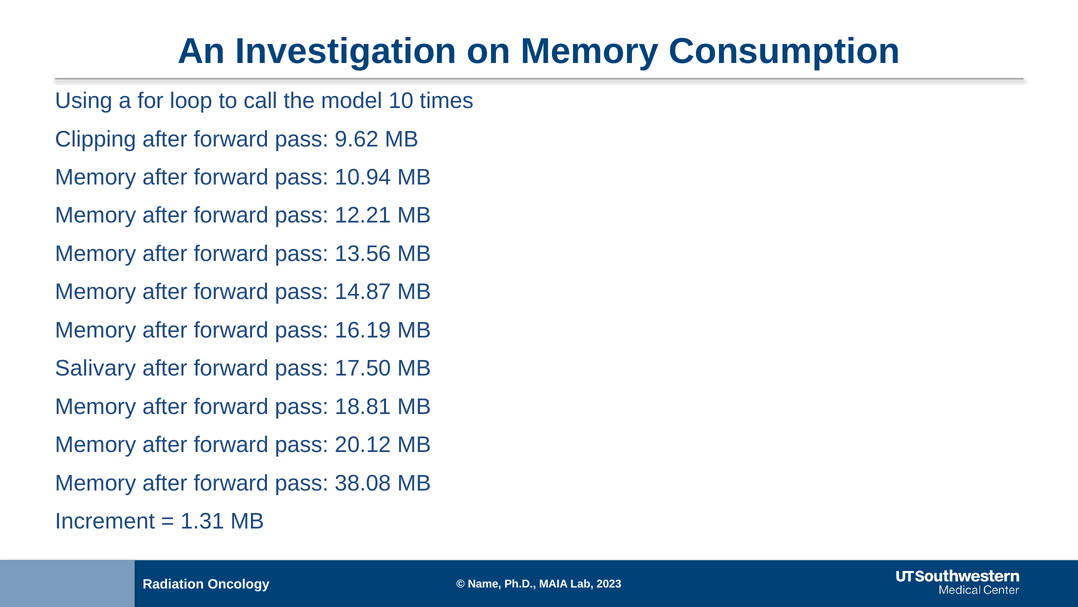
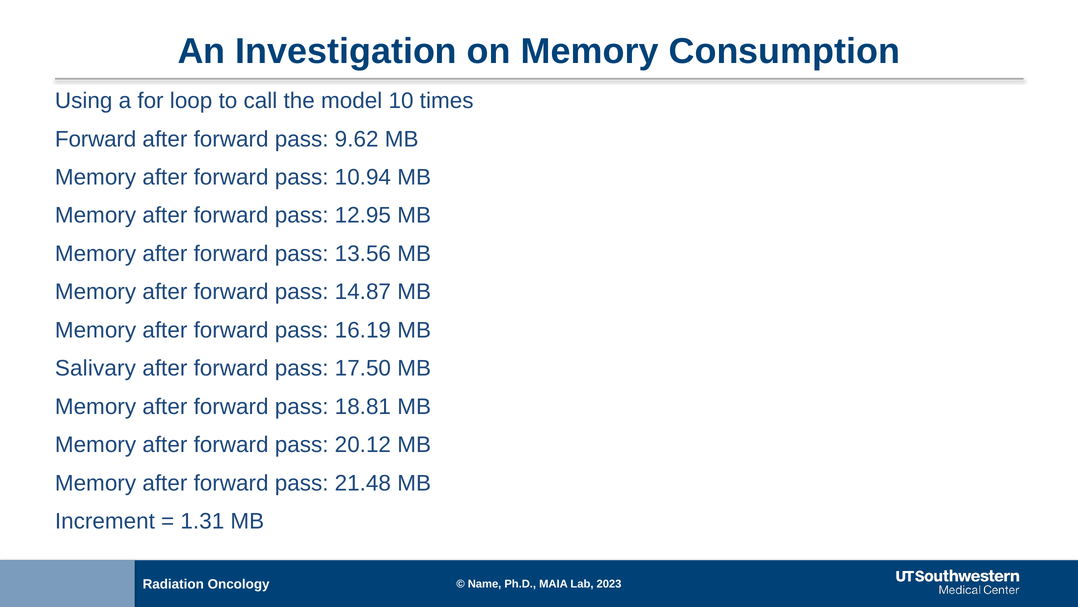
Clipping at (96, 139): Clipping -> Forward
12.21: 12.21 -> 12.95
38.08: 38.08 -> 21.48
